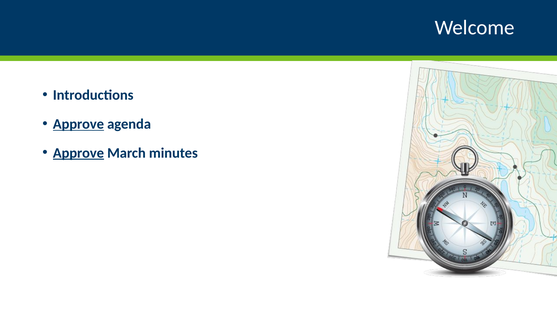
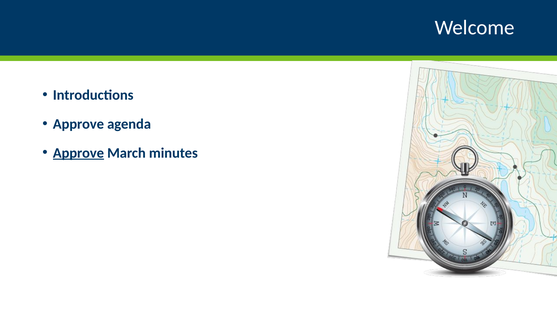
Approve at (78, 124) underline: present -> none
